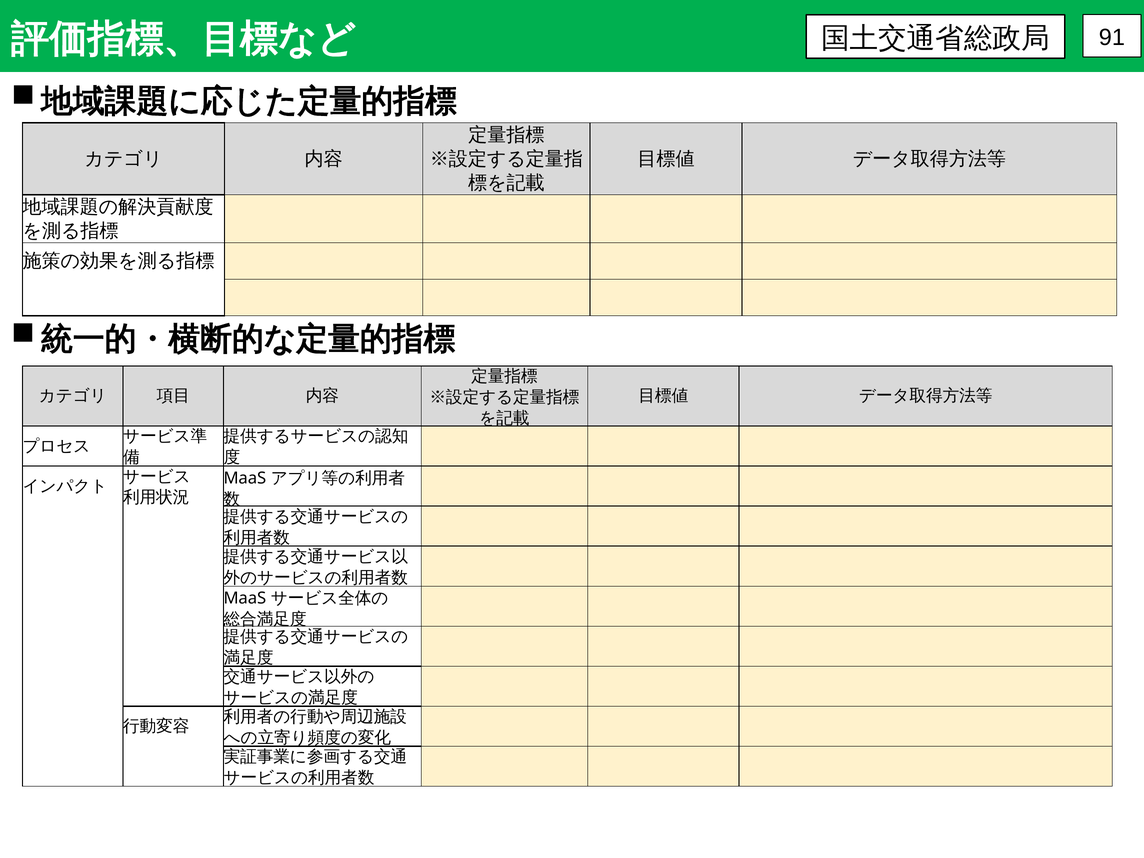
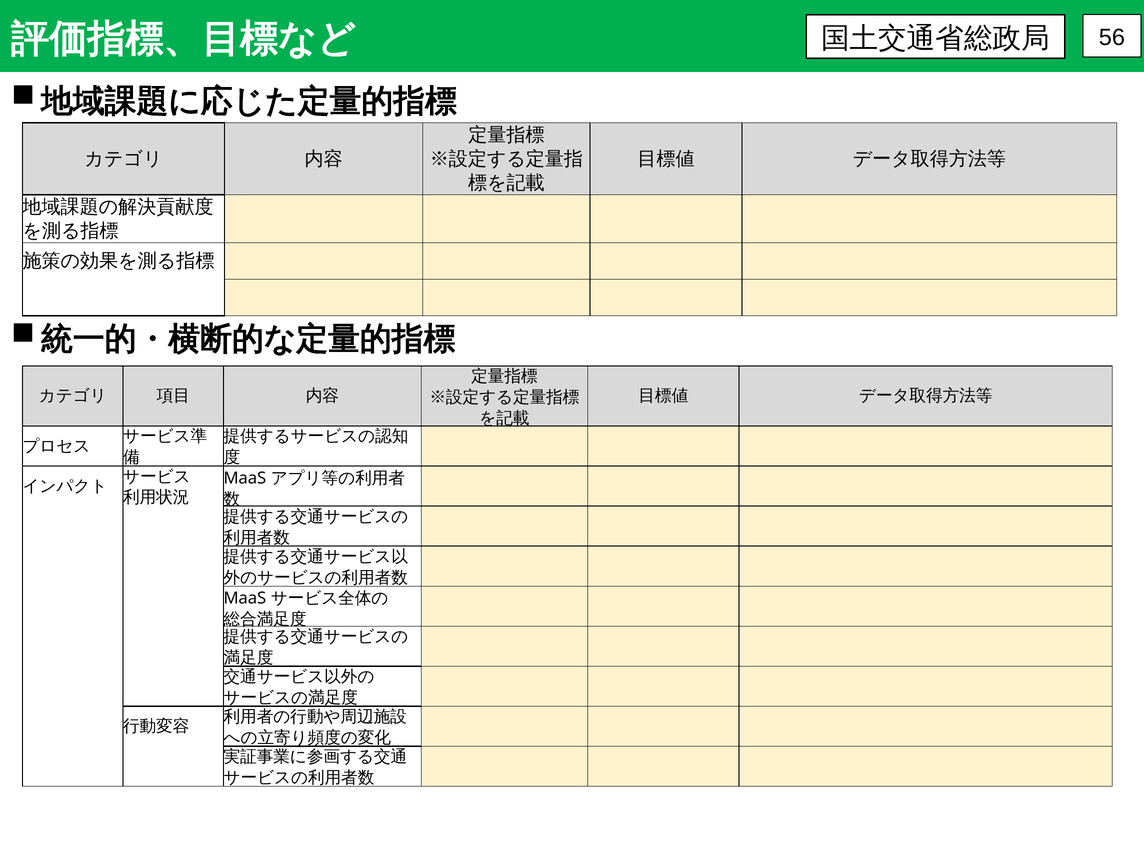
91: 91 -> 56
